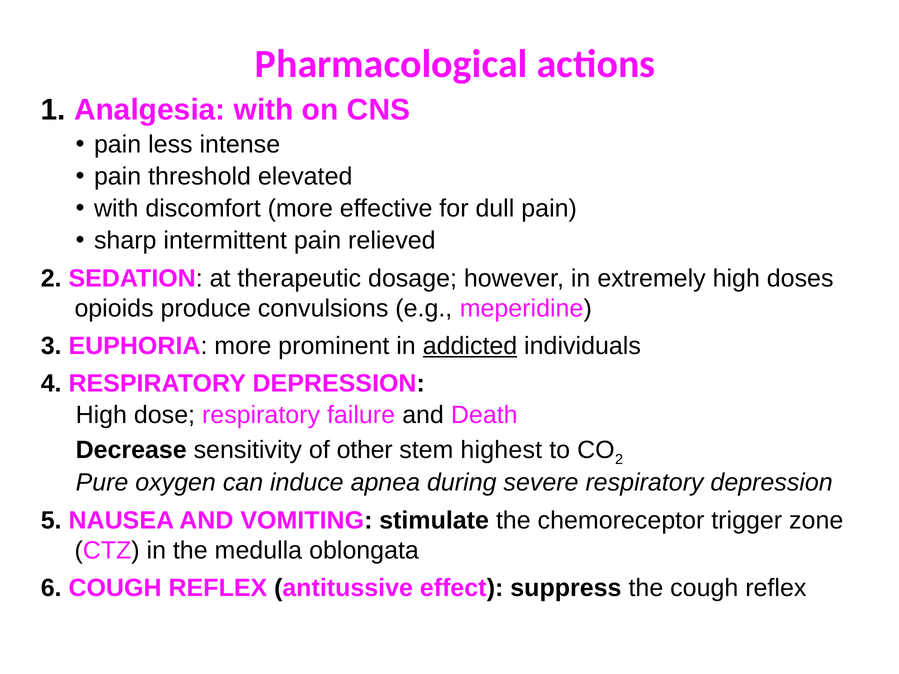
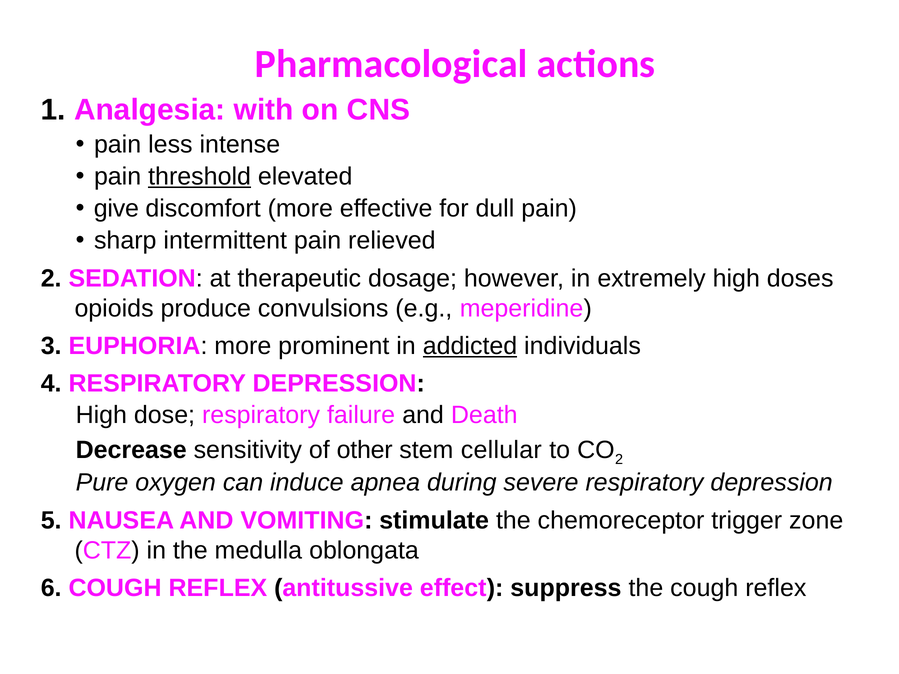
threshold underline: none -> present
with at (116, 209): with -> give
highest: highest -> cellular
